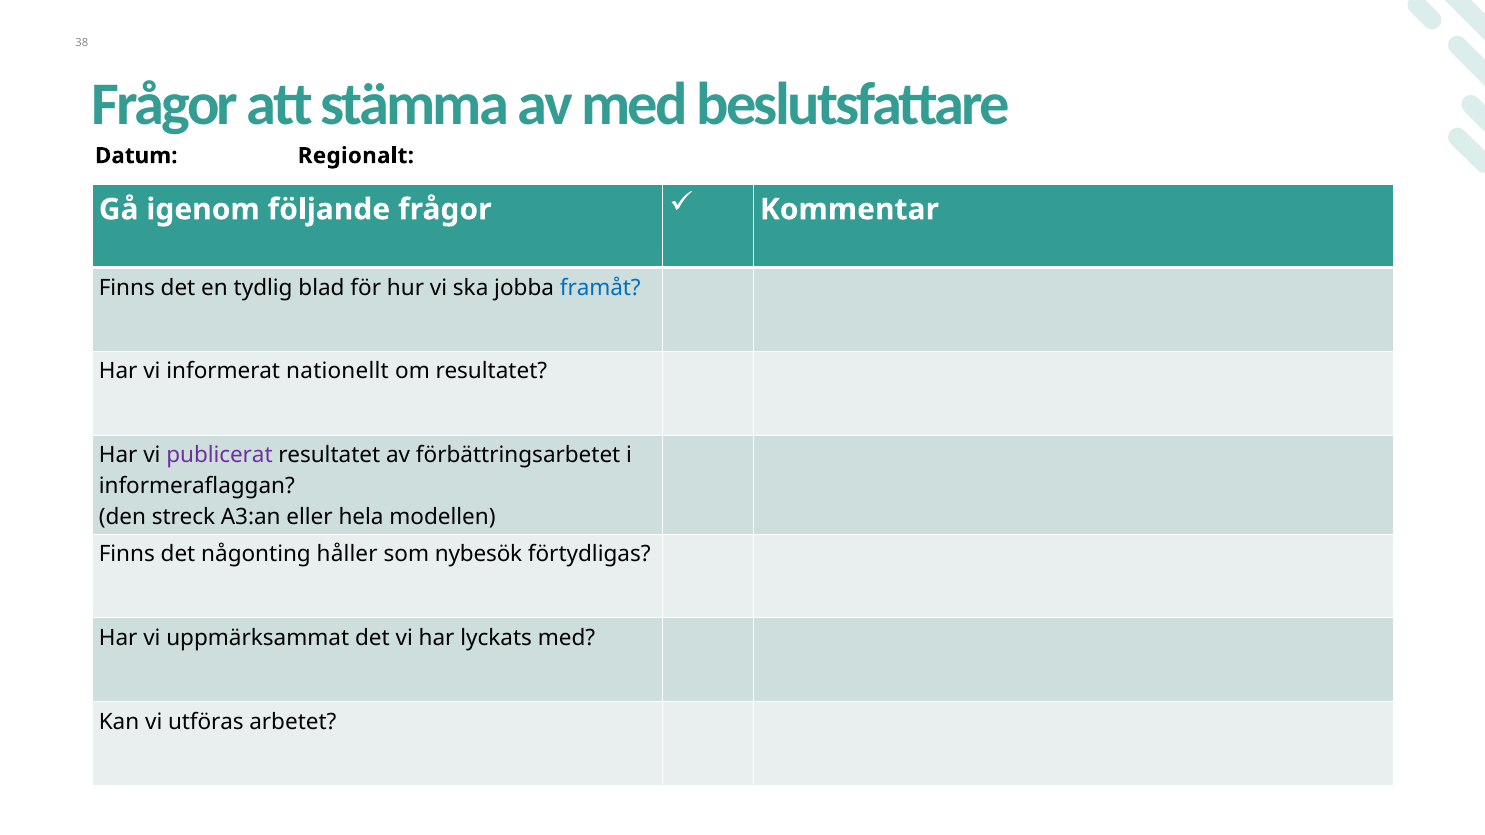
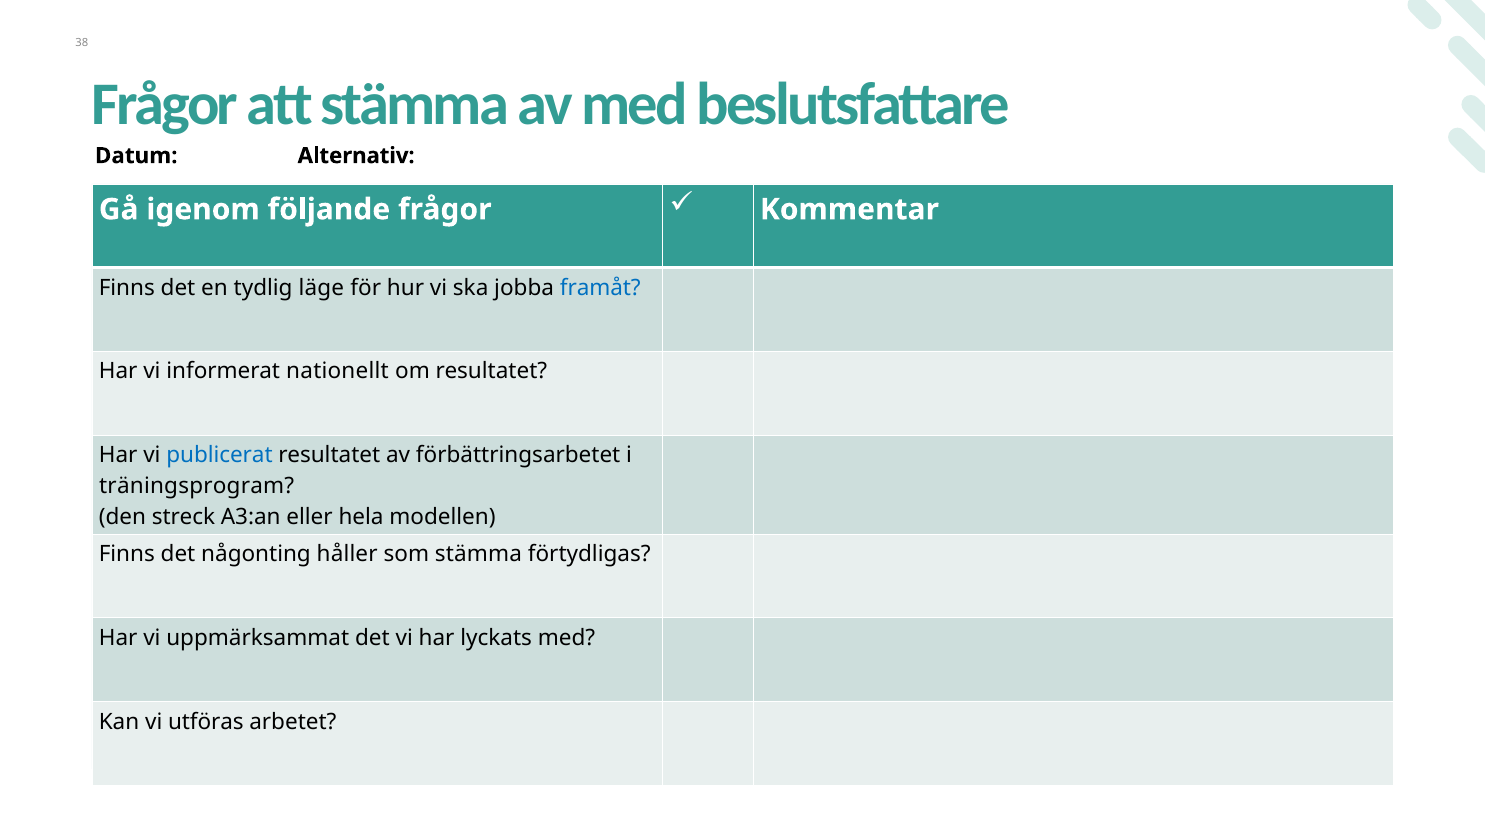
Regionalt: Regionalt -> Alternativ
blad: blad -> läge
publicerat colour: purple -> blue
informeraflaggan: informeraflaggan -> träningsprogram
som nybesök: nybesök -> stämma
